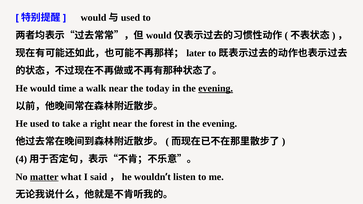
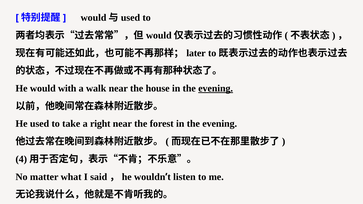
time: time -> with
today: today -> house
matter underline: present -> none
